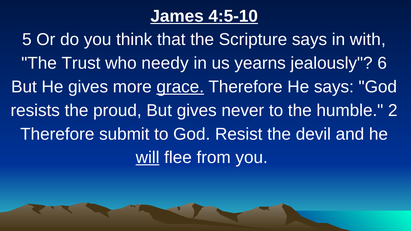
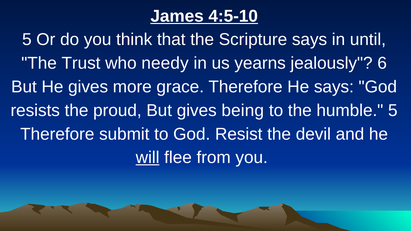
with: with -> until
grace underline: present -> none
never: never -> being
humble 2: 2 -> 5
